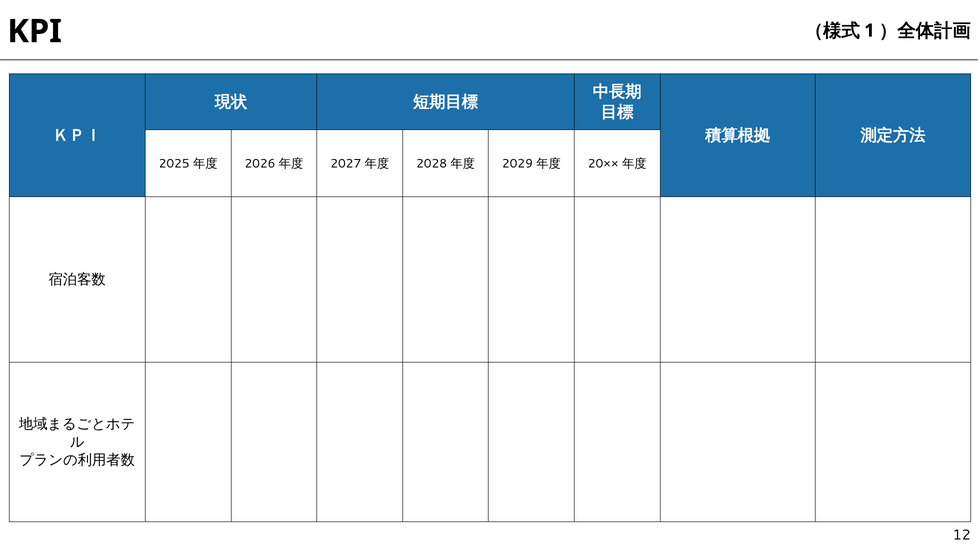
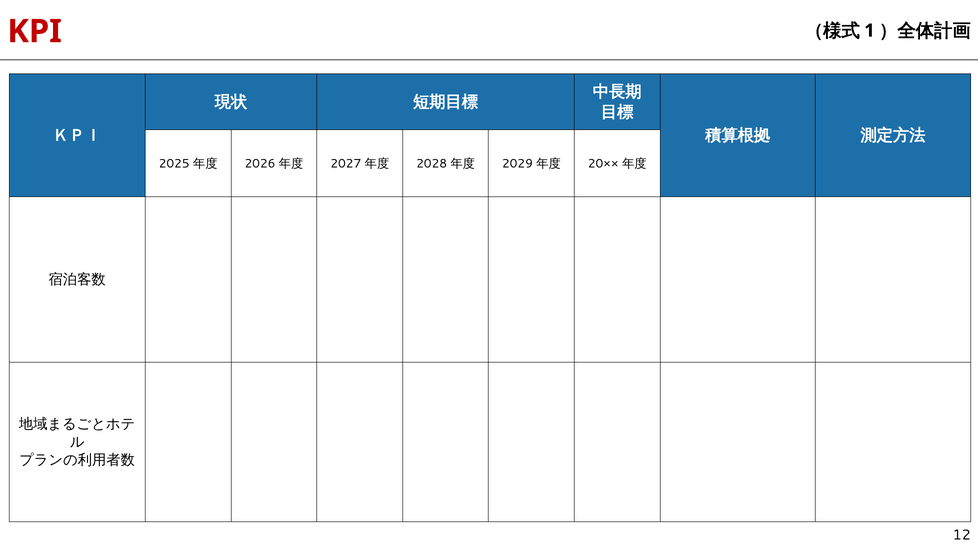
KPI colour: black -> red
